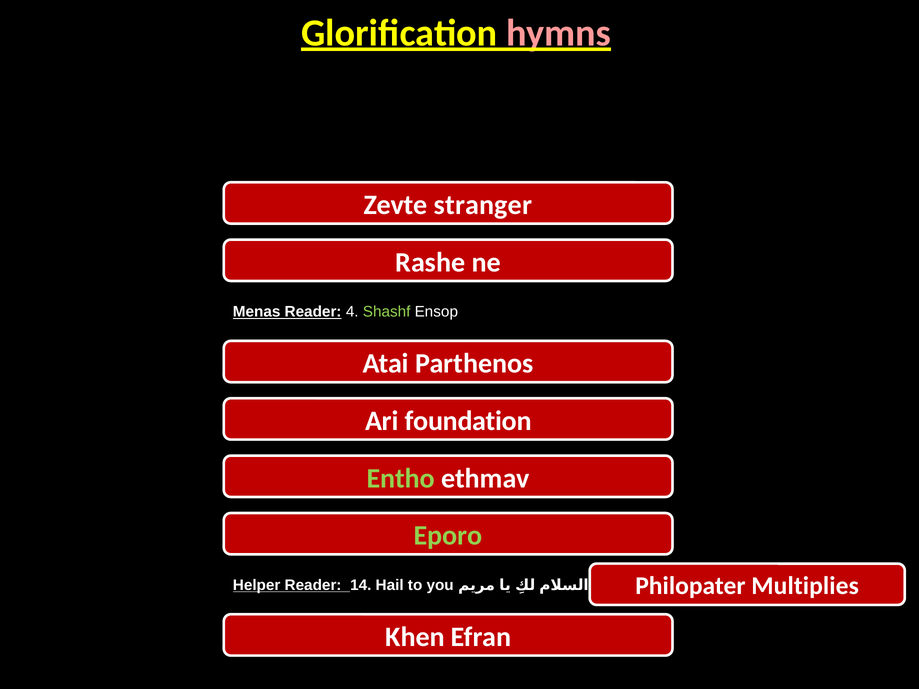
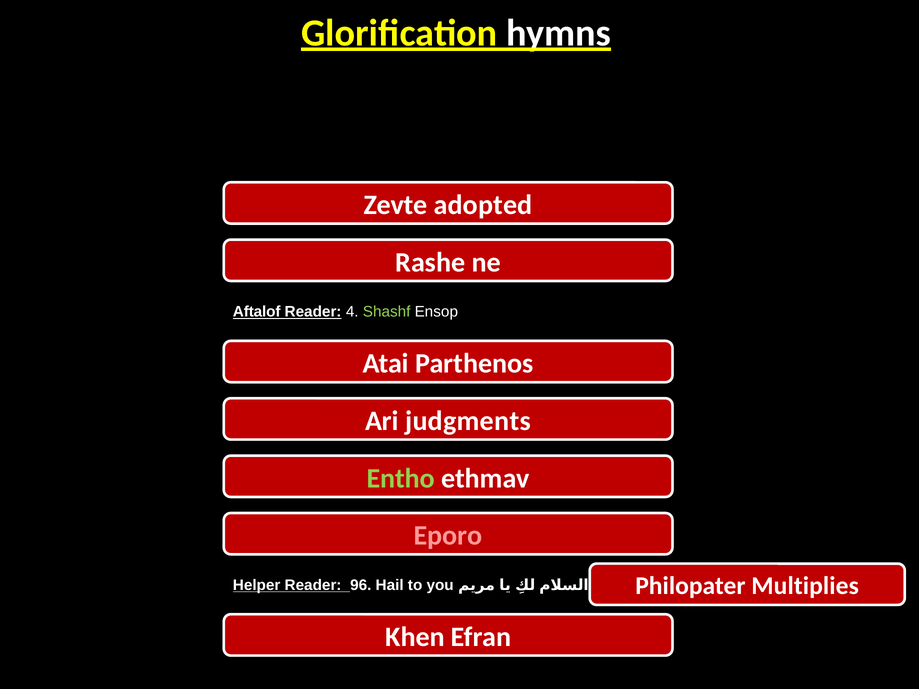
hymns colour: pink -> white
stranger: stranger -> adopted
Menas: Menas -> Aftalof
foundation: foundation -> judgments
Eporo colour: light green -> pink
14: 14 -> 96
